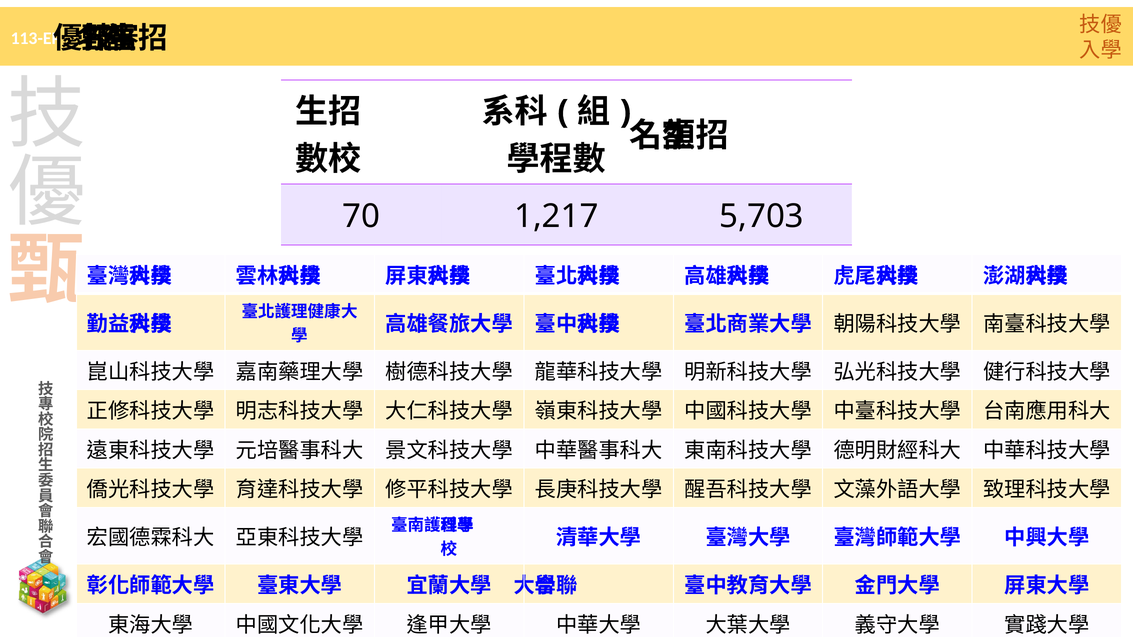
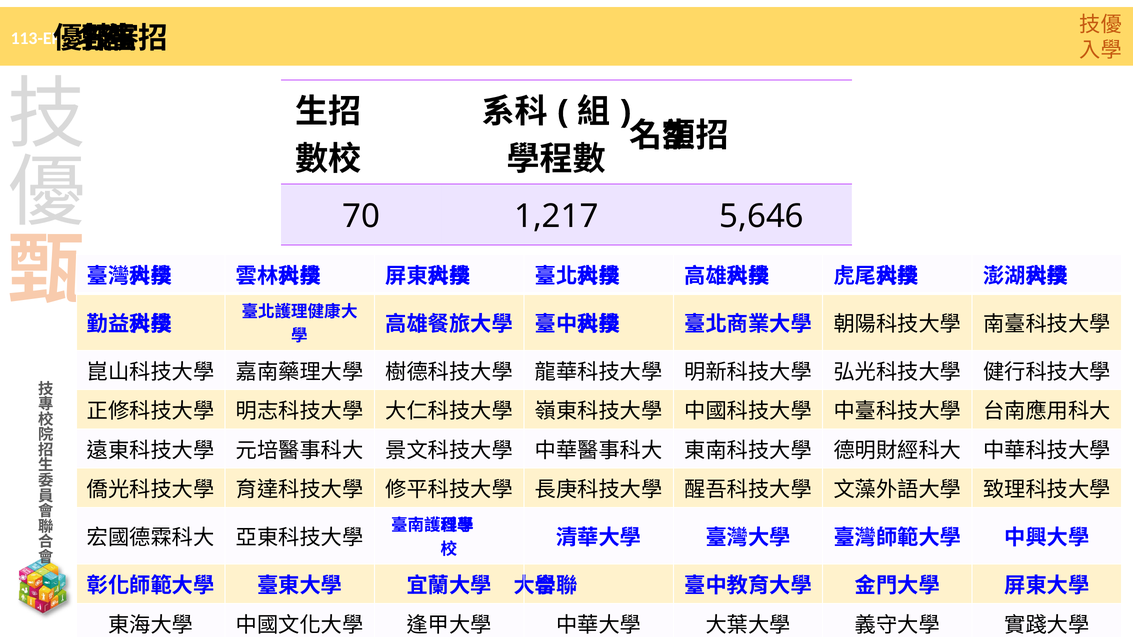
5,703: 5,703 -> 5,646
